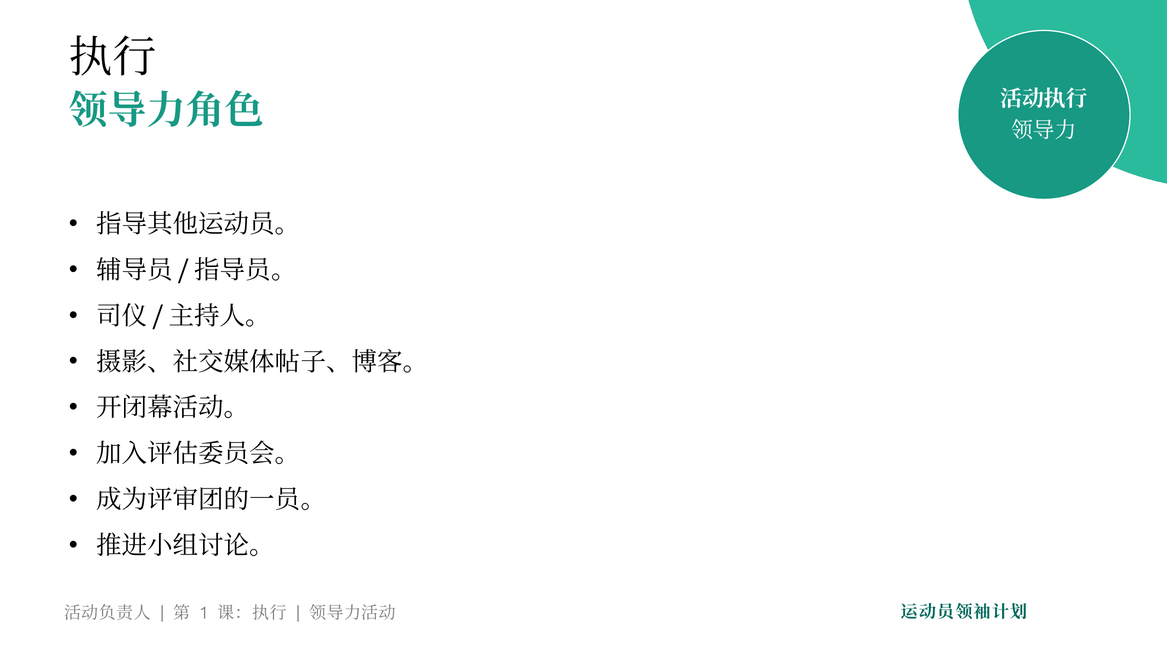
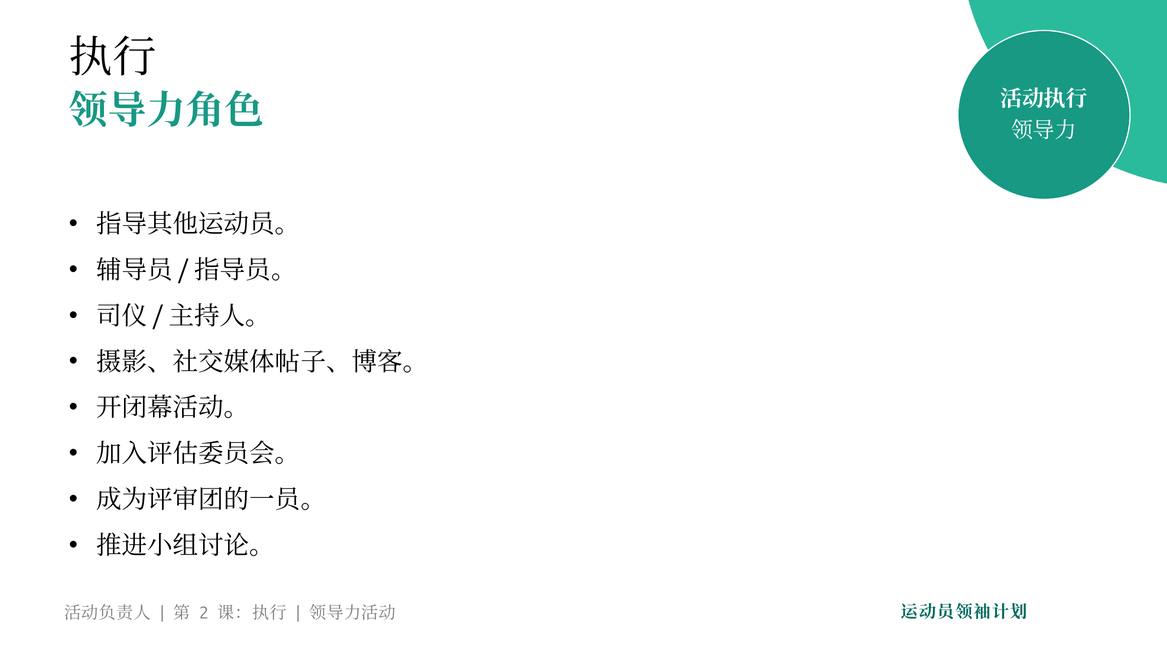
1: 1 -> 2
